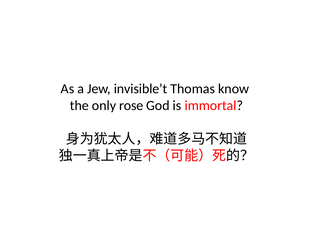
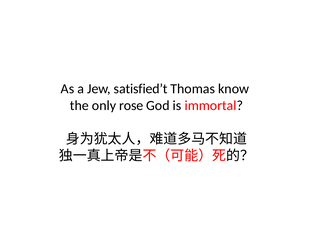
invisible’t: invisible’t -> satisfied’t
